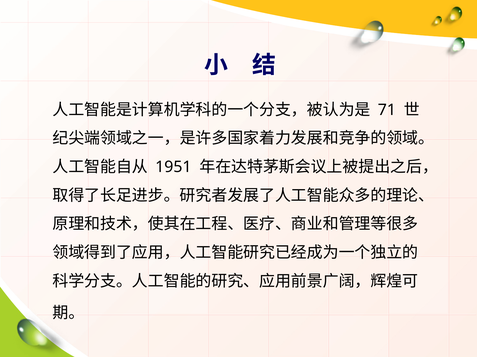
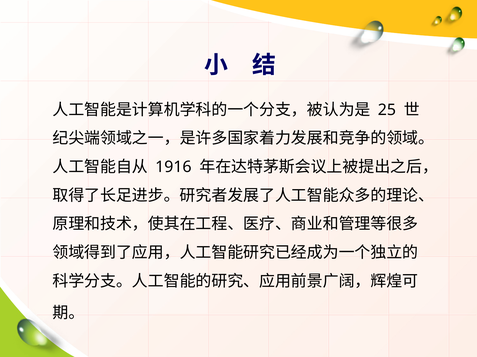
71: 71 -> 25
1951: 1951 -> 1916
